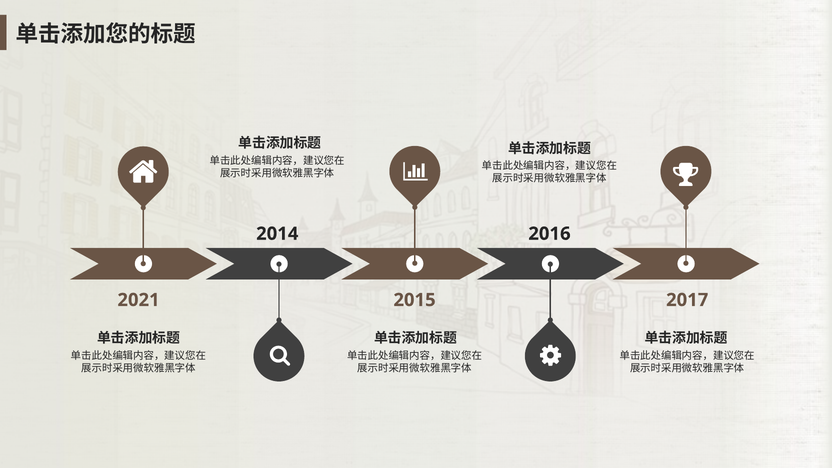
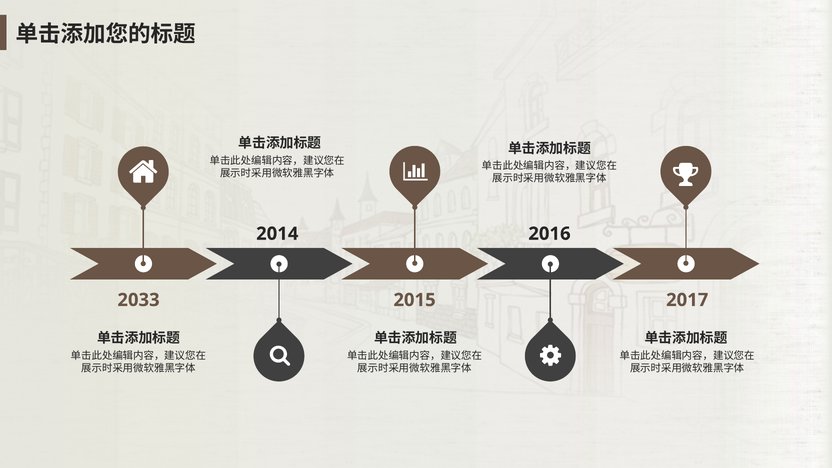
2021: 2021 -> 2033
